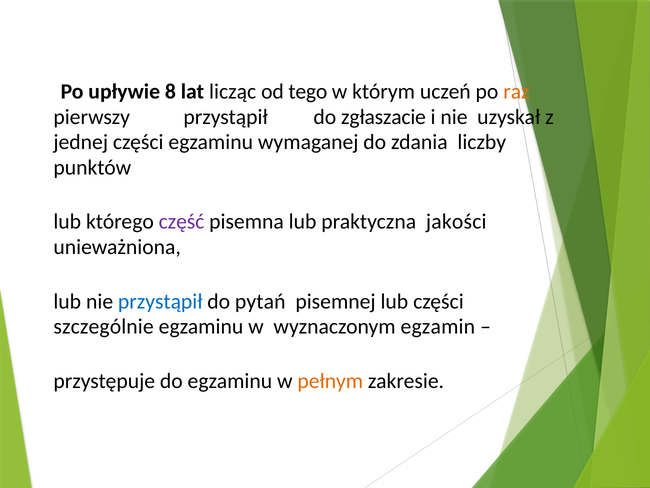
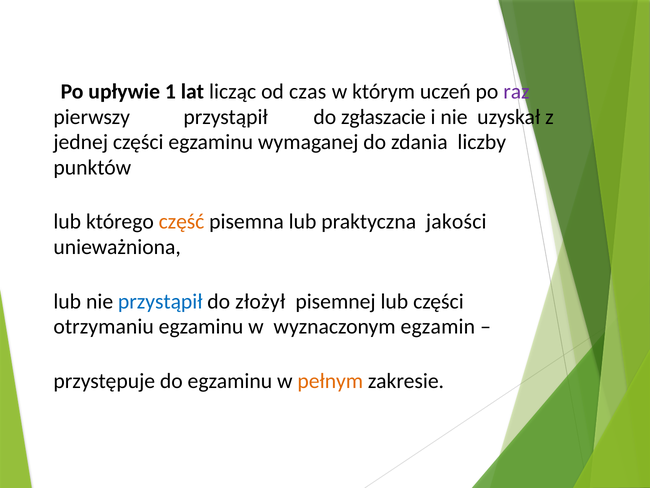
8: 8 -> 1
tego: tego -> czas
raz colour: orange -> purple
część colour: purple -> orange
pytań: pytań -> złożył
szczególnie: szczególnie -> otrzymaniu
